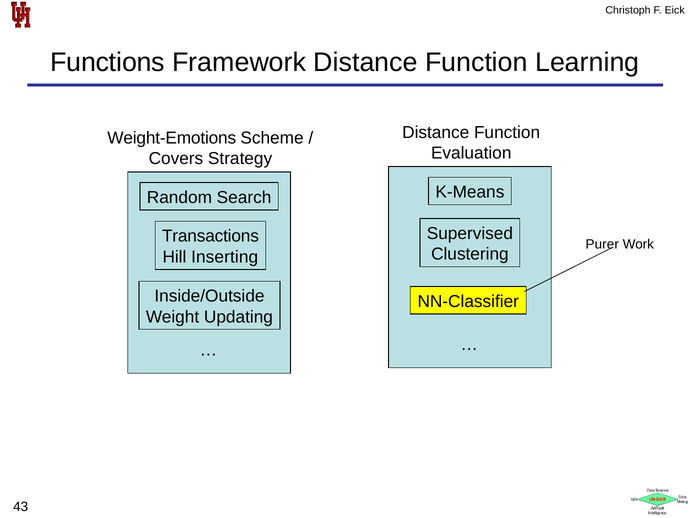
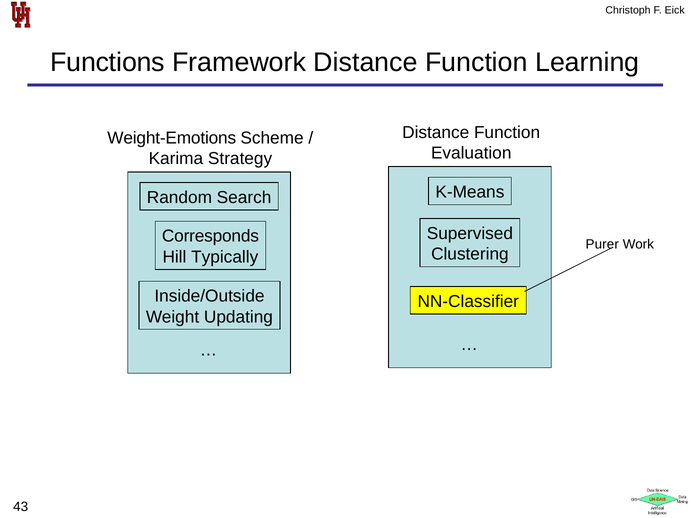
Covers: Covers -> Karima
Transactions: Transactions -> Corresponds
Inserting: Inserting -> Typically
